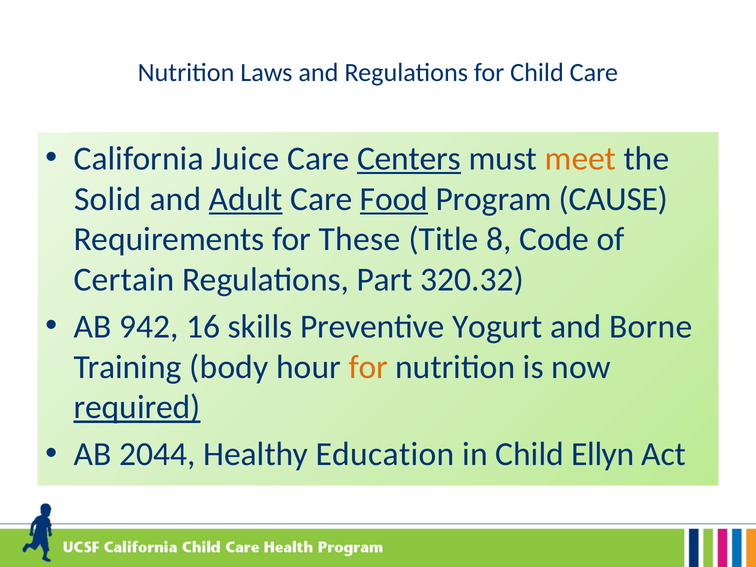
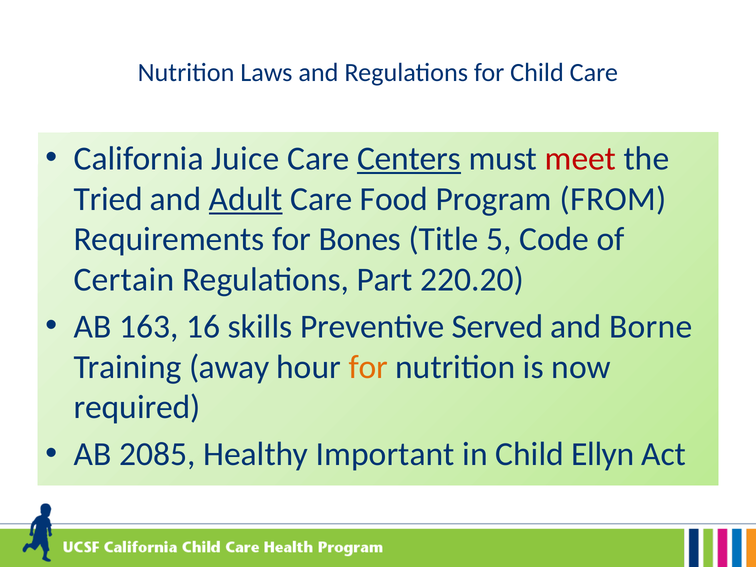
meet colour: orange -> red
Solid: Solid -> Tried
Food underline: present -> none
CAUSE: CAUSE -> FROM
These: These -> Bones
8: 8 -> 5
320.32: 320.32 -> 220.20
942: 942 -> 163
Yogurt: Yogurt -> Served
body: body -> away
required underline: present -> none
2044: 2044 -> 2085
Education: Education -> Important
